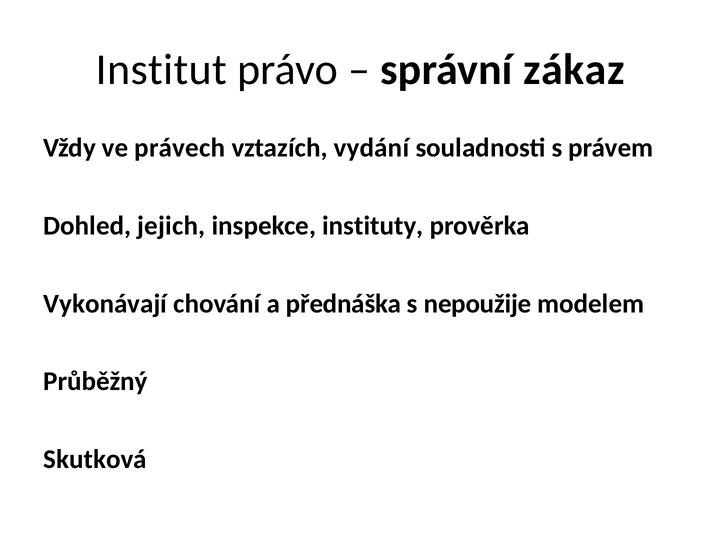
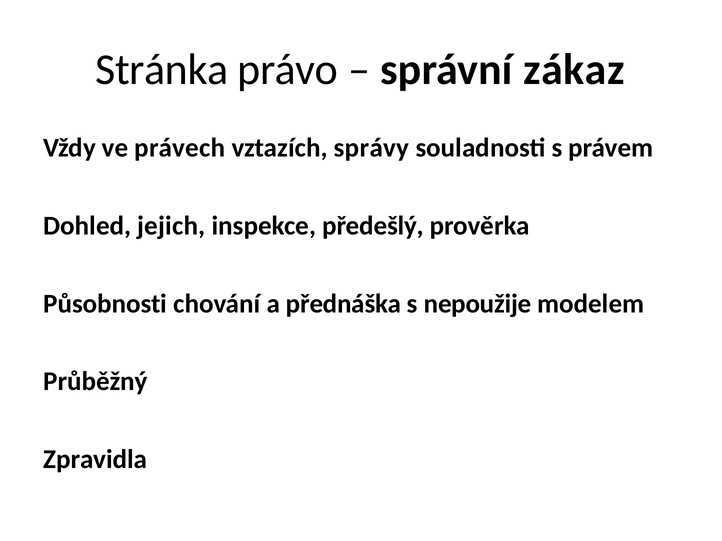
Institut: Institut -> Stránka
vydání: vydání -> správy
instituty: instituty -> předešlý
Vykonávají: Vykonávají -> Působnosti
Skutková: Skutková -> Zpravidla
